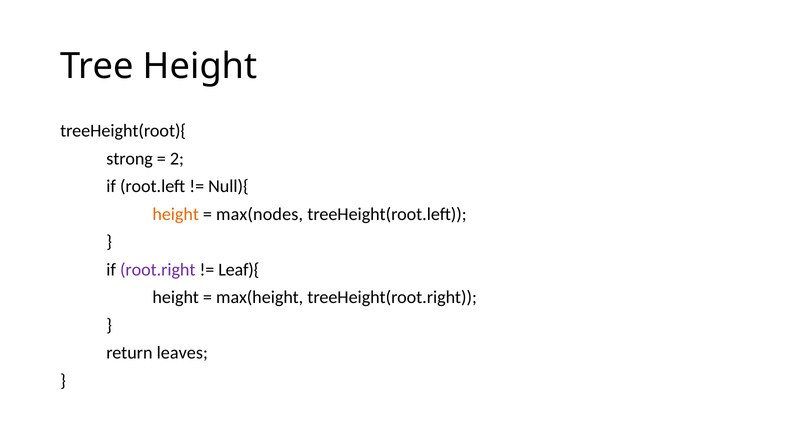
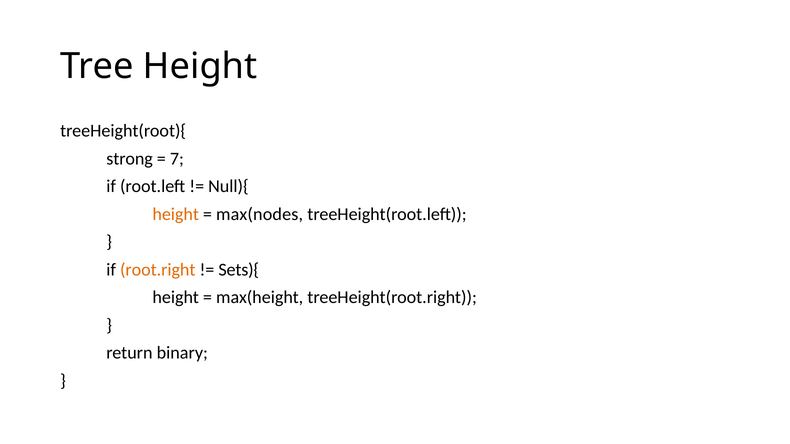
2: 2 -> 7
root.right colour: purple -> orange
Leaf){: Leaf){ -> Sets){
leaves: leaves -> binary
